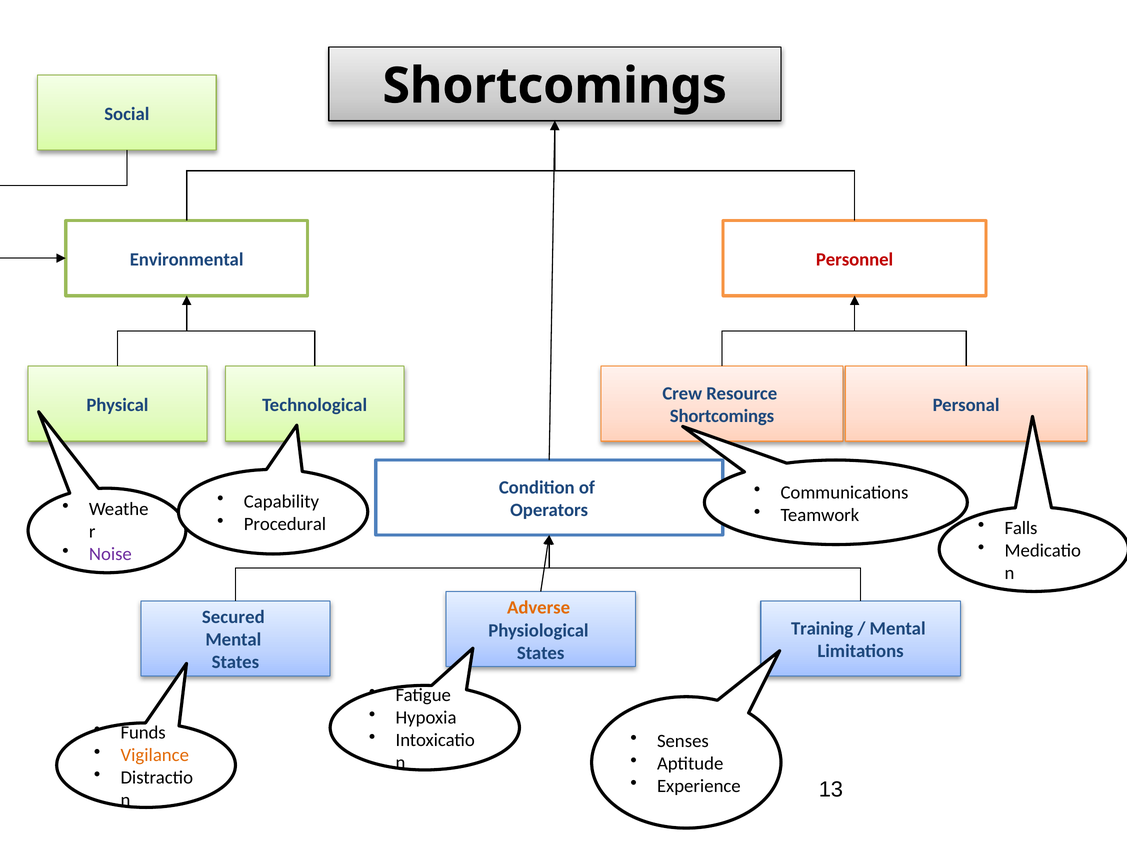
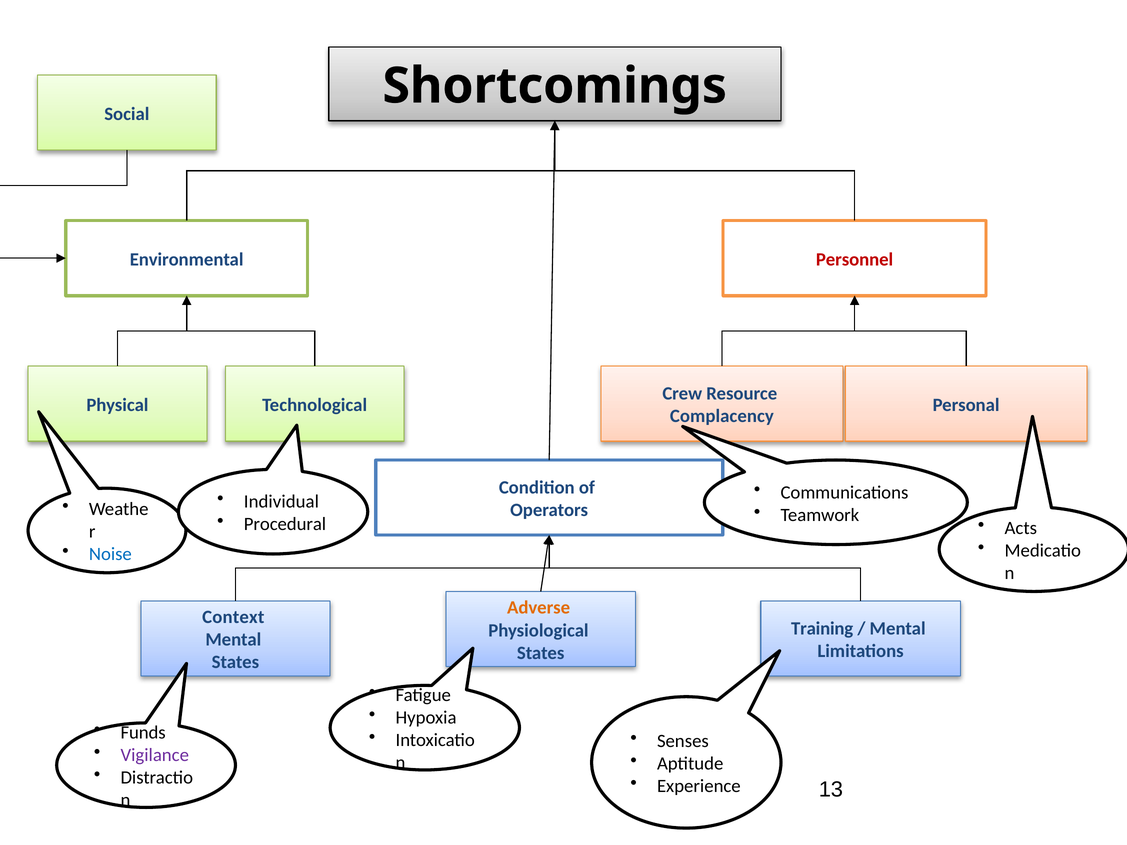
Shortcomings at (722, 416): Shortcomings -> Complacency
Capability: Capability -> Individual
Falls: Falls -> Acts
Noise colour: purple -> blue
Secured: Secured -> Context
Vigilance colour: orange -> purple
